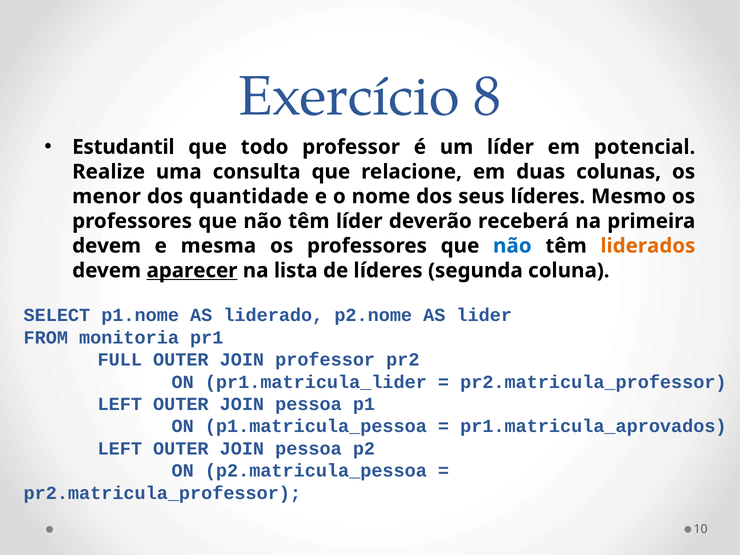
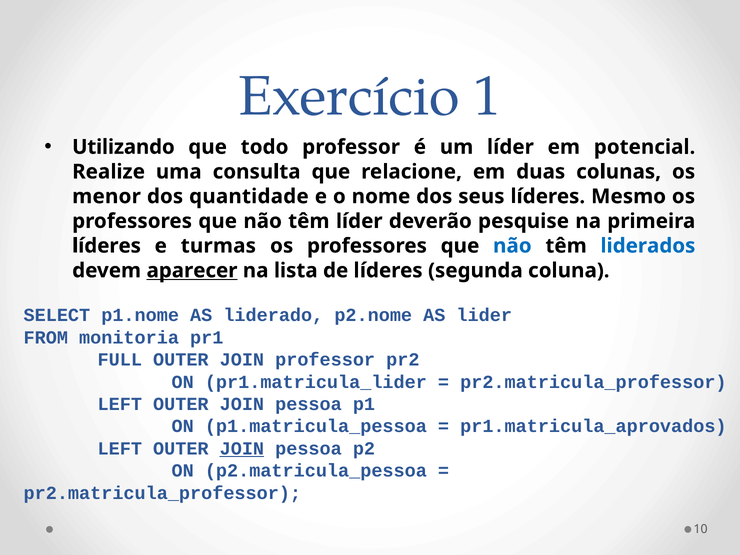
8: 8 -> 1
Estudantil: Estudantil -> Utilizando
receberá: receberá -> pesquise
devem at (107, 246): devem -> líderes
mesma: mesma -> turmas
liderados colour: orange -> blue
JOIN at (242, 449) underline: none -> present
